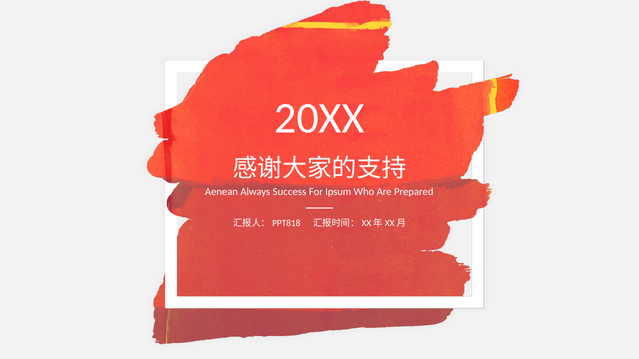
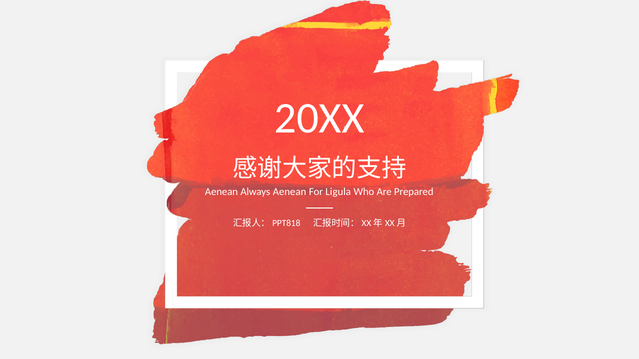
Always Success: Success -> Aenean
Ipsum: Ipsum -> Ligula
